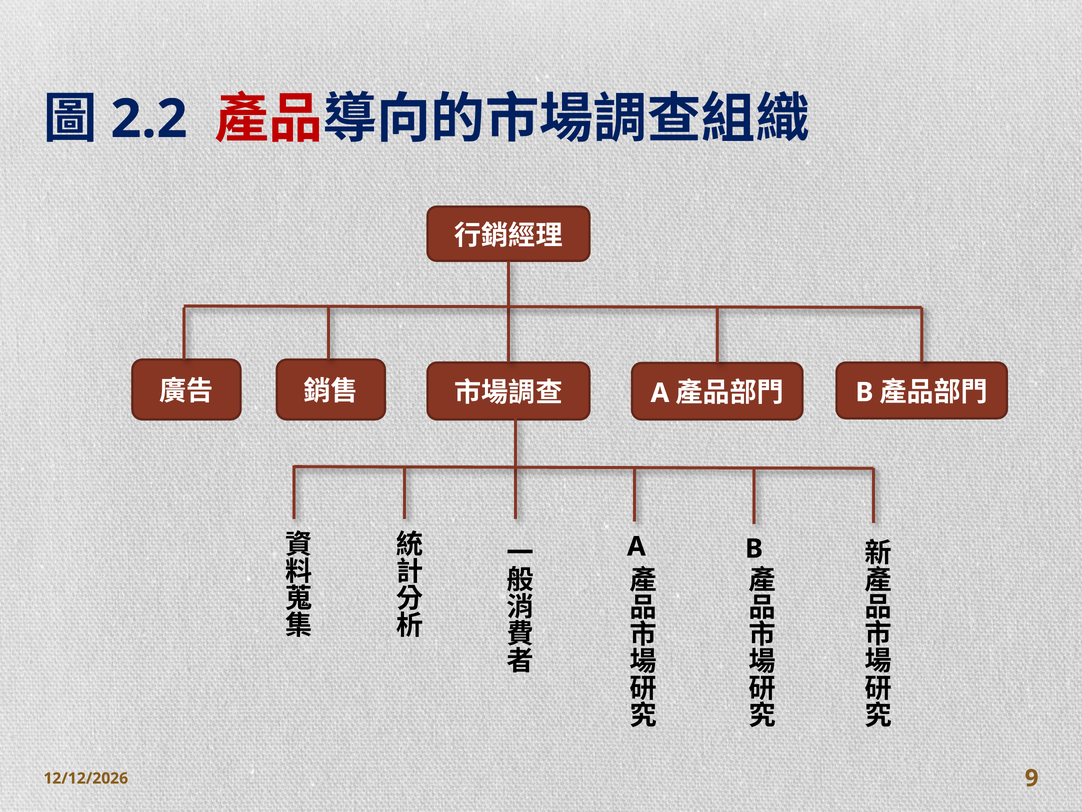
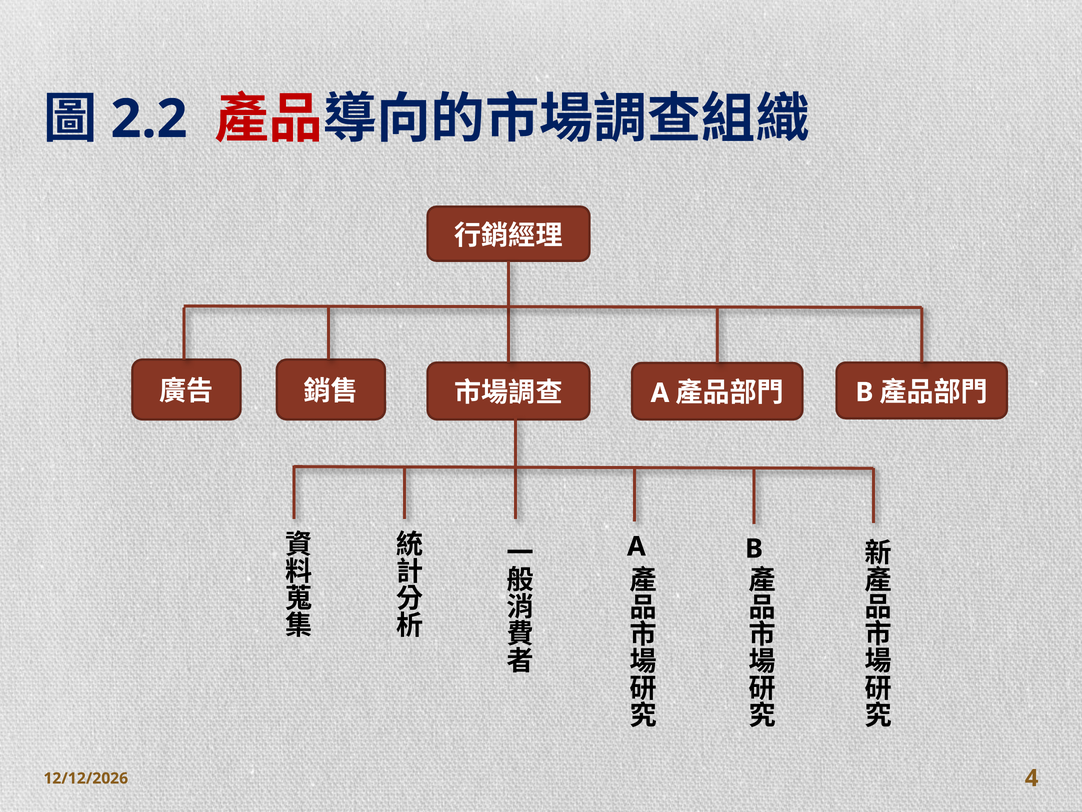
9: 9 -> 4
